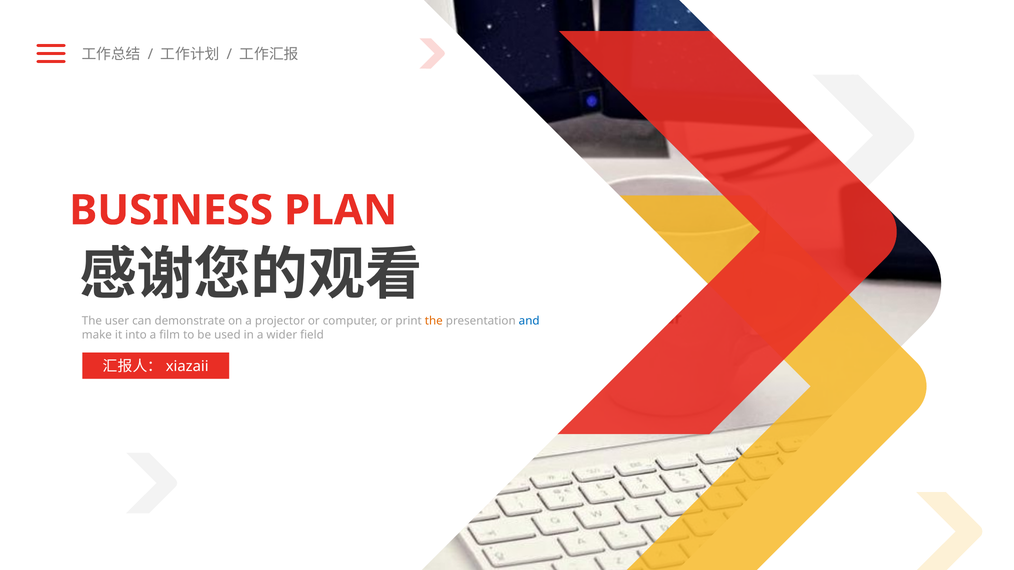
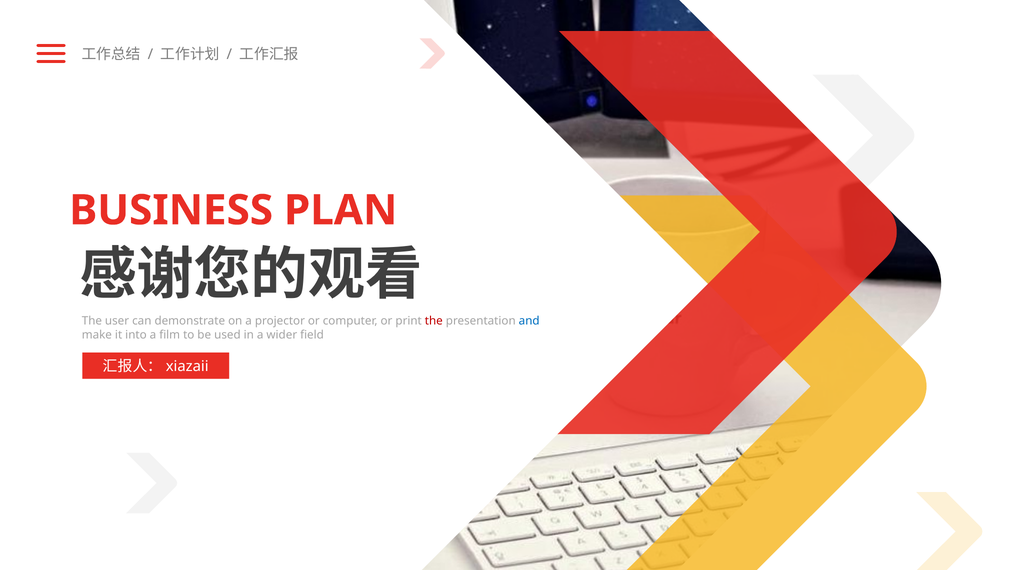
the at (434, 321) colour: orange -> red
